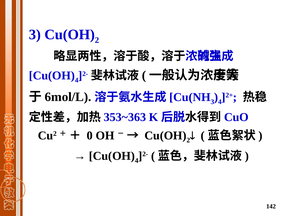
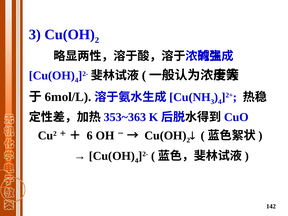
0: 0 -> 6
